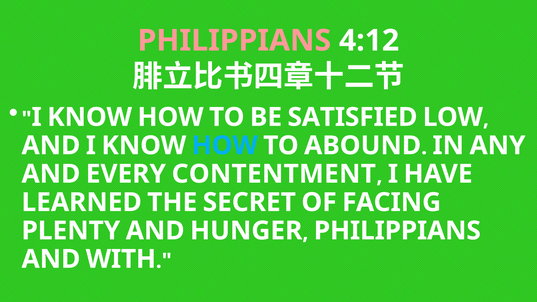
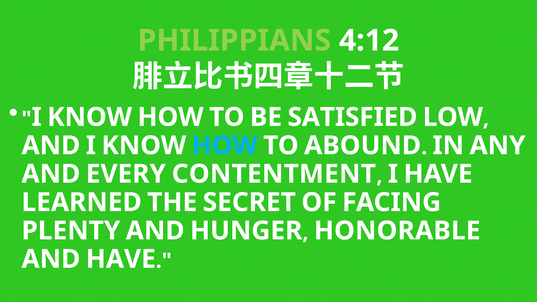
PHILIPPIANS at (234, 41) colour: pink -> light green
PHILIPPIANS at (397, 231): PHILIPPIANS -> HONORABLE
AND WITH: WITH -> HAVE
